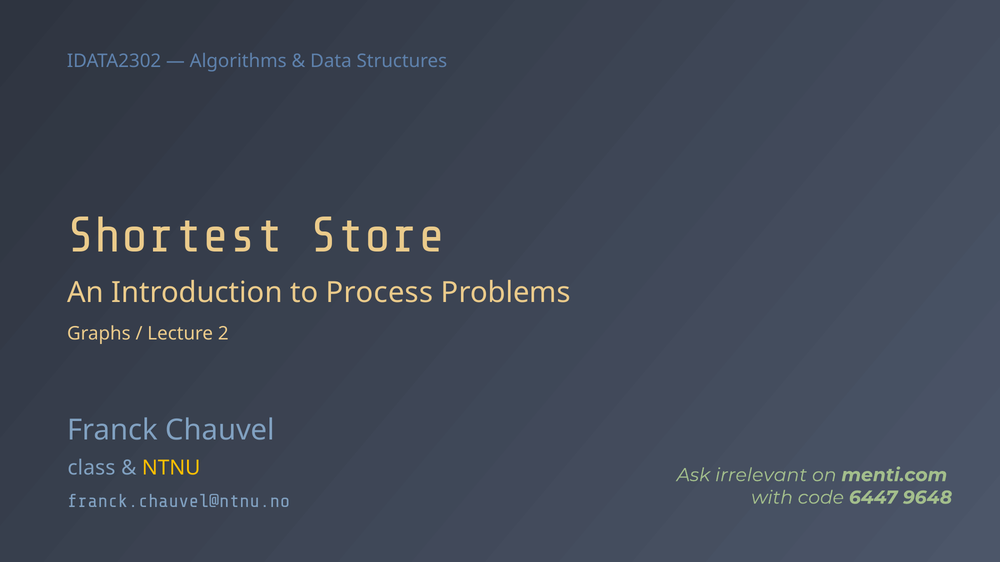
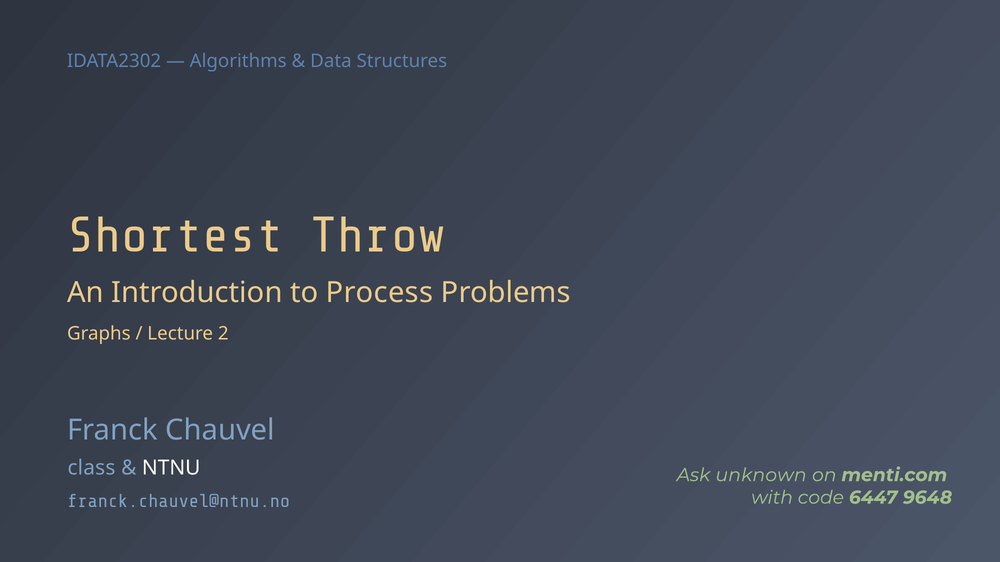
Store: Store -> Throw
NTNU colour: yellow -> white
irrelevant: irrelevant -> unknown
